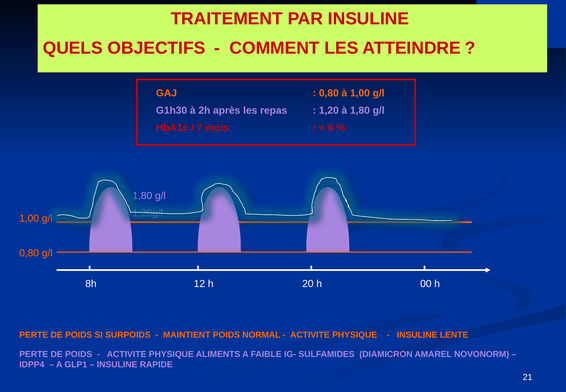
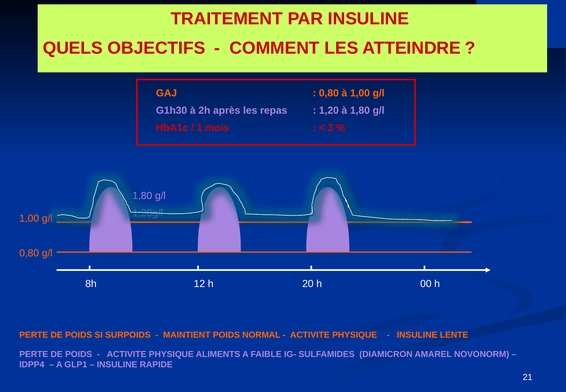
7: 7 -> 1
6: 6 -> 3
